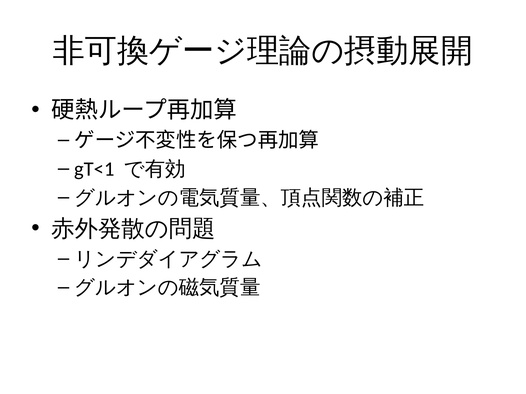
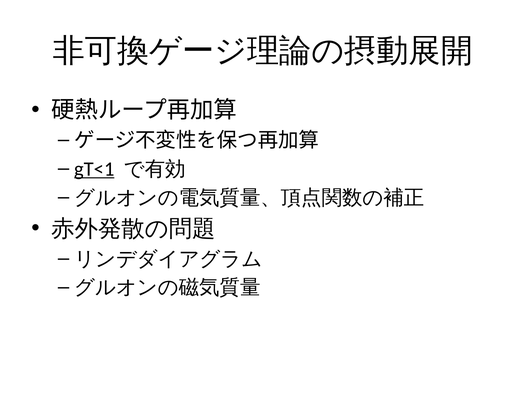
gT<1 underline: none -> present
